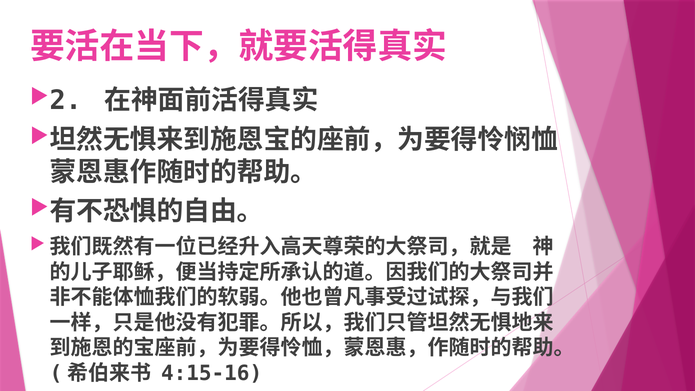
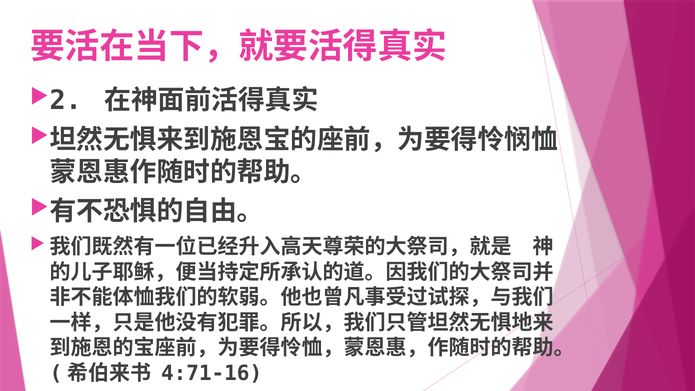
4:15-16: 4:15-16 -> 4:71-16
